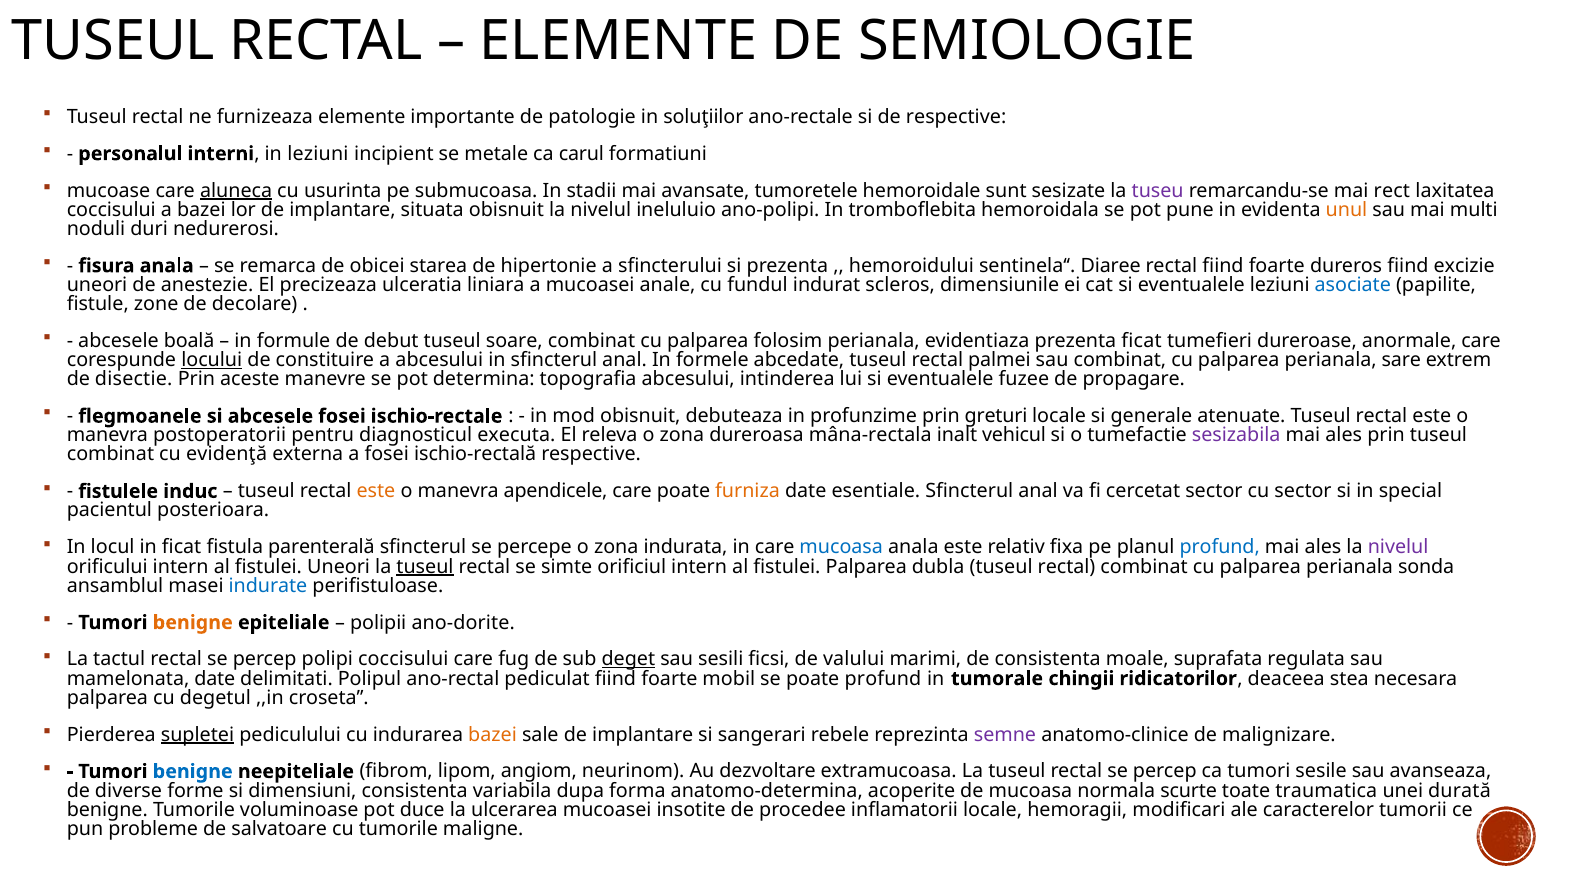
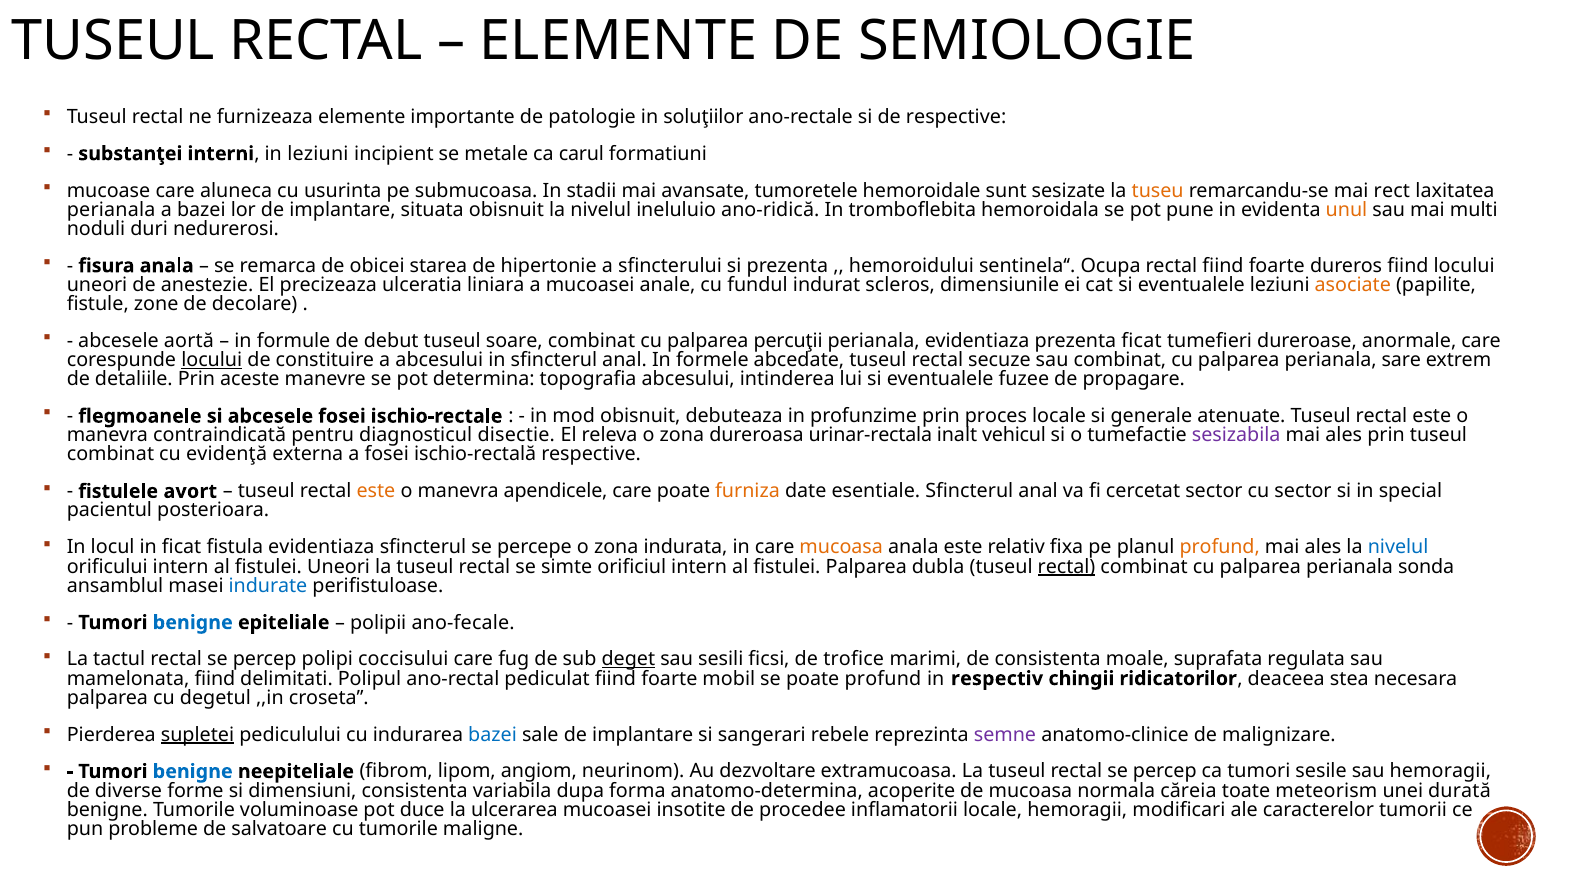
personalul: personalul -> substanţei
aluneca underline: present -> none
tuseu colour: purple -> orange
coccisului at (111, 210): coccisului -> perianala
ano-polipi: ano-polipi -> ano-ridică
Diaree: Diaree -> Ocupa
fiind excizie: excizie -> locului
asociate colour: blue -> orange
boală: boală -> aortă
folosim: folosim -> percuţii
palmei: palmei -> secuze
disectie: disectie -> detaliile
greturi: greturi -> proces
postoperatorii: postoperatorii -> contraindicată
executa: executa -> disectie
mâna-rectala: mâna-rectala -> urinar-rectala
induc: induc -> avort
fistula parenterală: parenterală -> evidentiaza
mucoasa at (841, 547) colour: blue -> orange
profund at (1220, 547) colour: blue -> orange
nivelul at (1398, 547) colour: purple -> blue
tuseul at (425, 567) underline: present -> none
rectal at (1066, 567) underline: none -> present
benigne at (193, 623) colour: orange -> blue
ano-dorite: ano-dorite -> ano-fecale
valului: valului -> trofice
mamelonata date: date -> fiind
tumorale: tumorale -> respectiv
bazei at (493, 735) colour: orange -> blue
sau avanseaza: avanseaza -> hemoragii
scurte: scurte -> căreia
traumatica: traumatica -> meteorism
